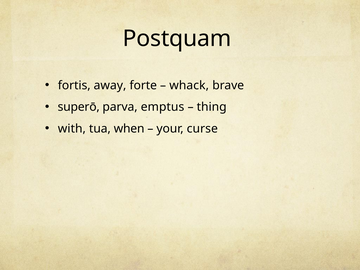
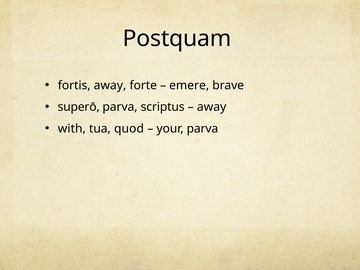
whack: whack -> emere
emptus: emptus -> scriptus
thing at (212, 107): thing -> away
when: when -> quod
your curse: curse -> parva
